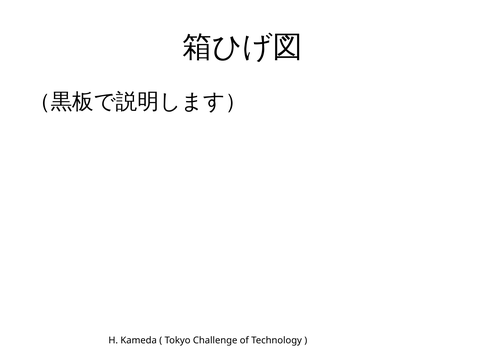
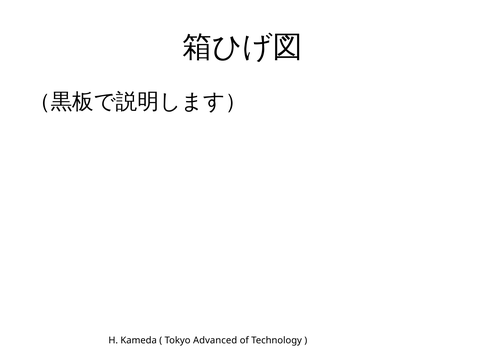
Challenge: Challenge -> Advanced
